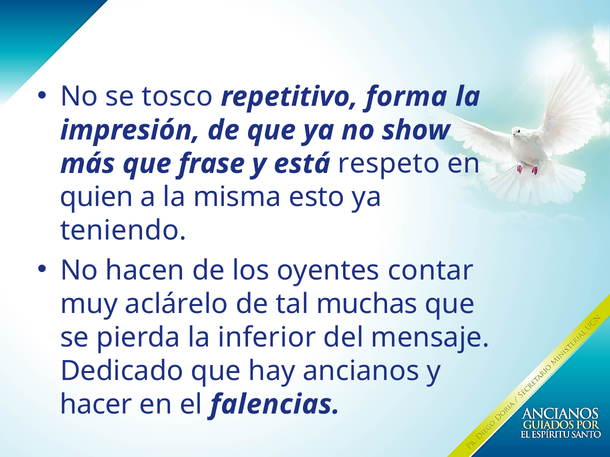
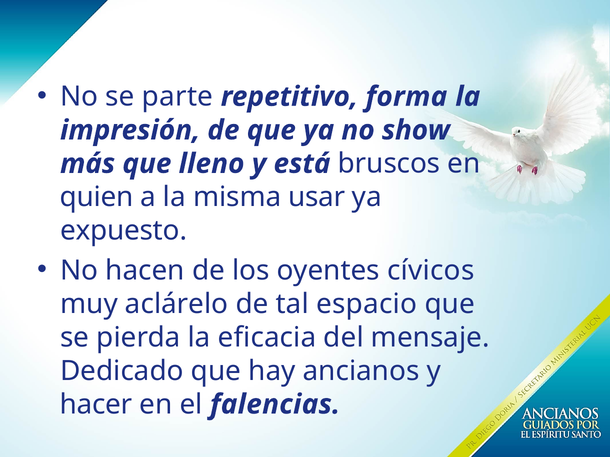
tosco: tosco -> parte
frase: frase -> lleno
respeto: respeto -> bruscos
esto: esto -> usar
teniendo: teniendo -> expuesto
contar: contar -> cívicos
muchas: muchas -> espacio
inferior: inferior -> eficacia
